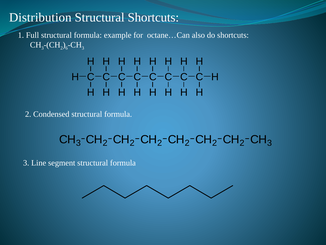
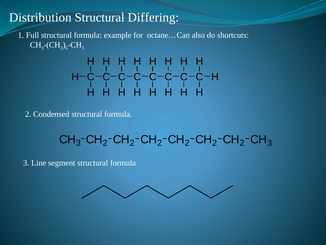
Structural Shortcuts: Shortcuts -> Differing
